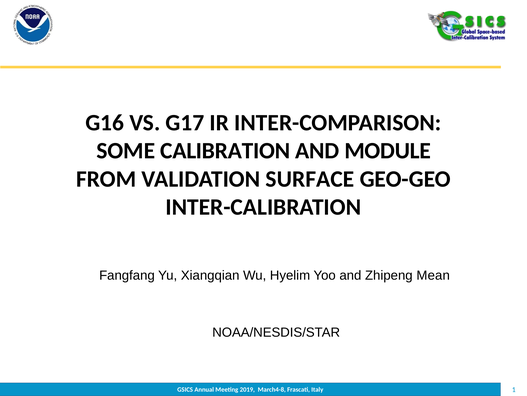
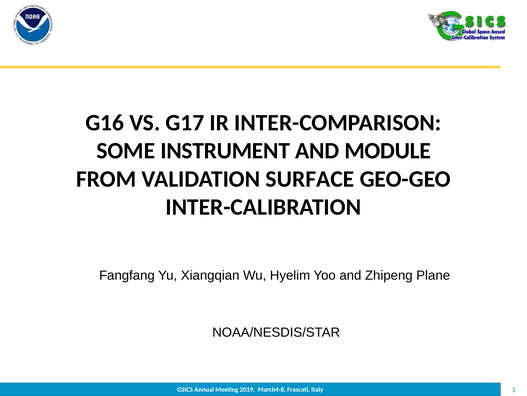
CALIBRATION: CALIBRATION -> INSTRUMENT
Mean: Mean -> Plane
